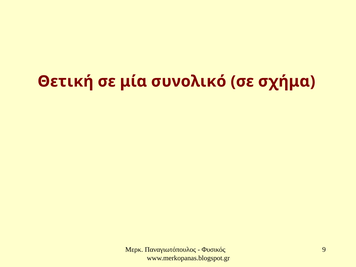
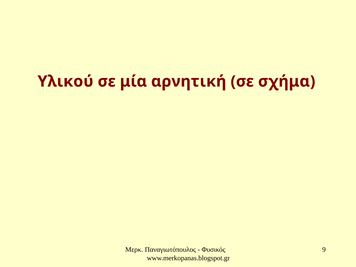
Θετική: Θετική -> Υλικού
συνολικό: συνολικό -> αρνητική
